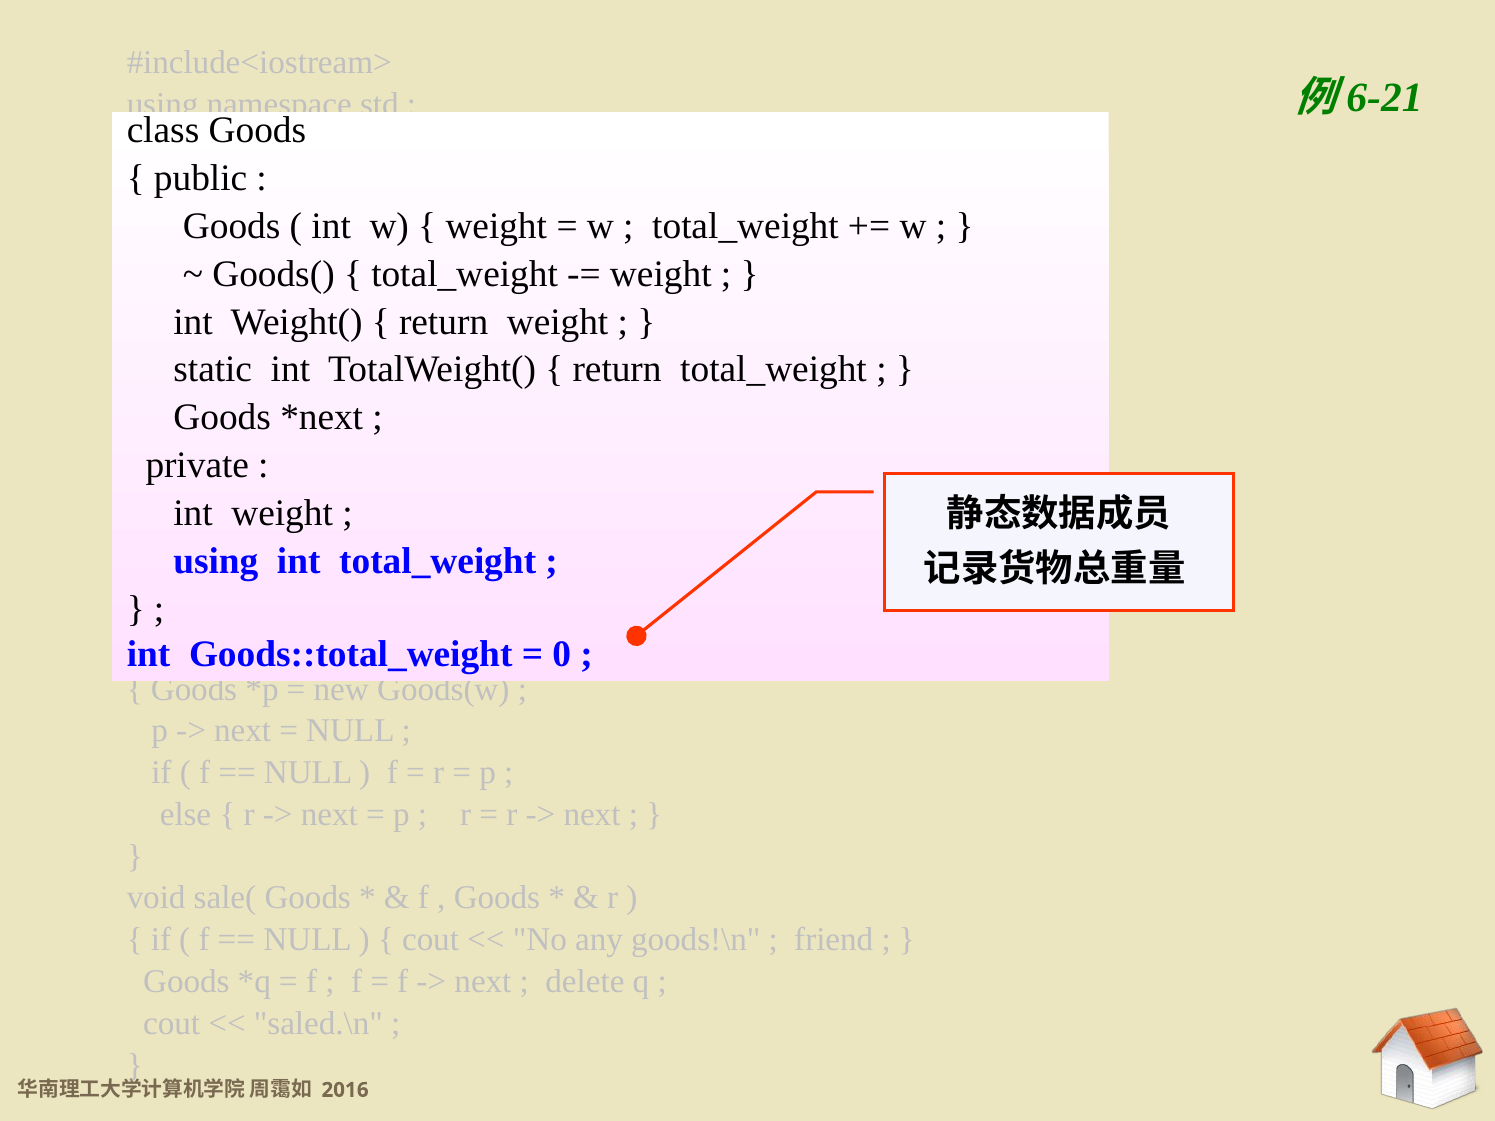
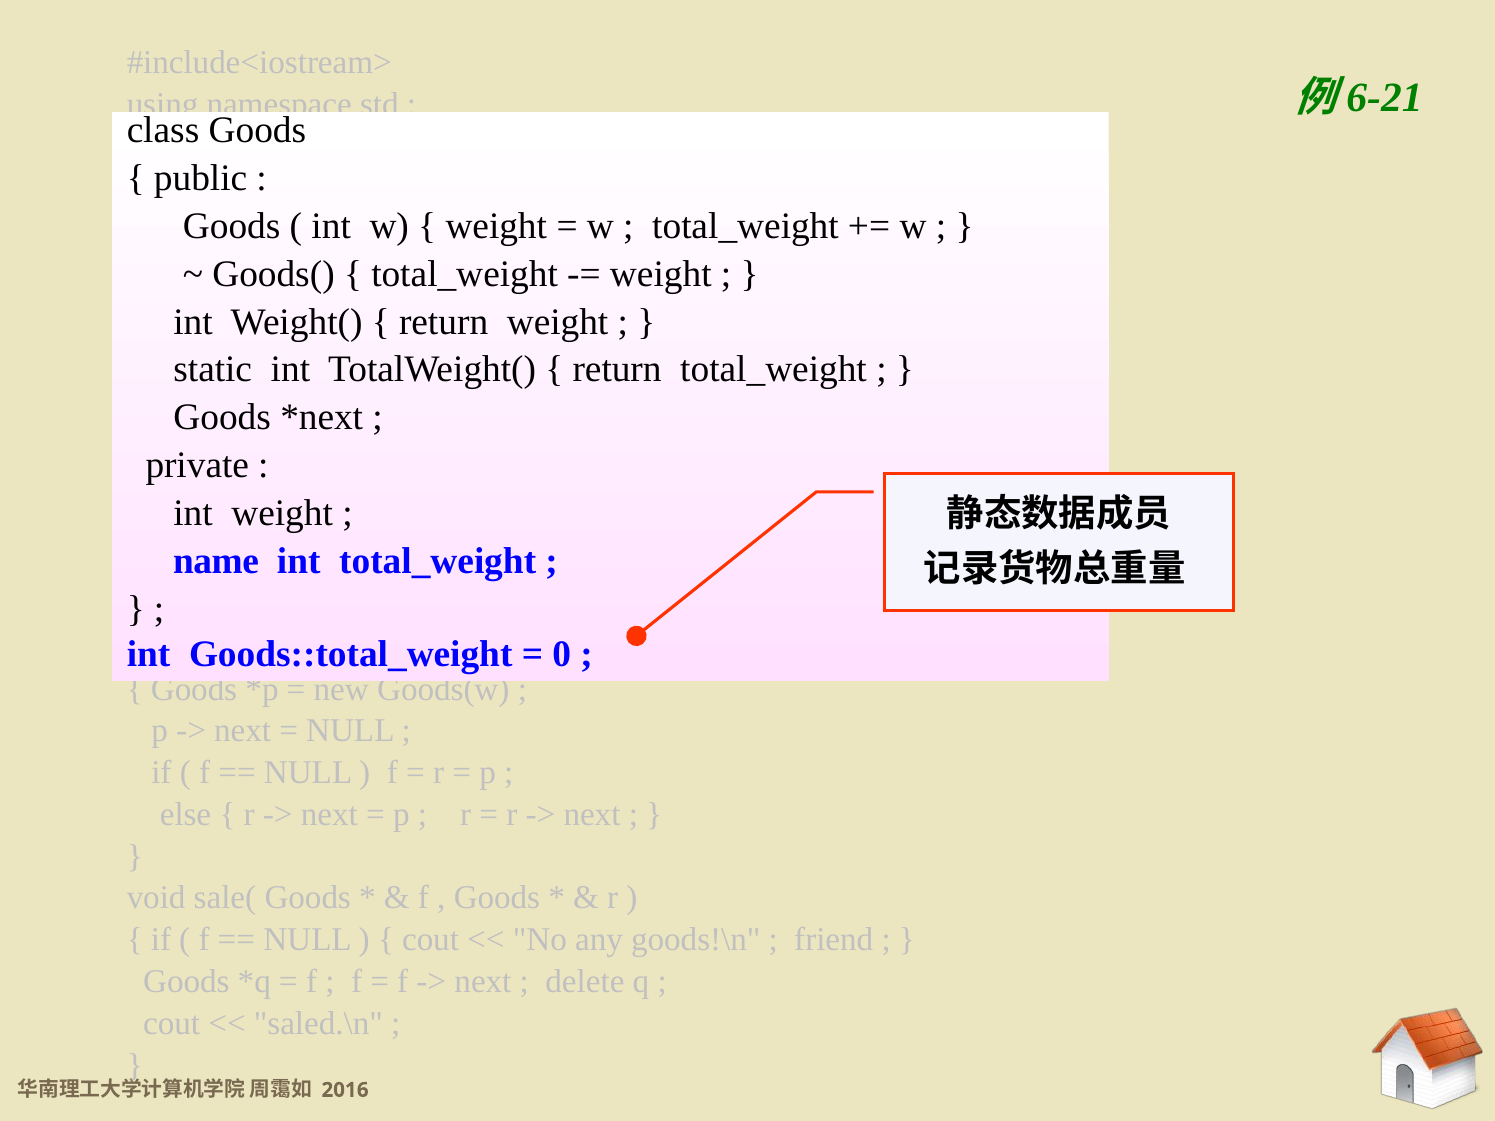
using at (216, 561): using -> name
